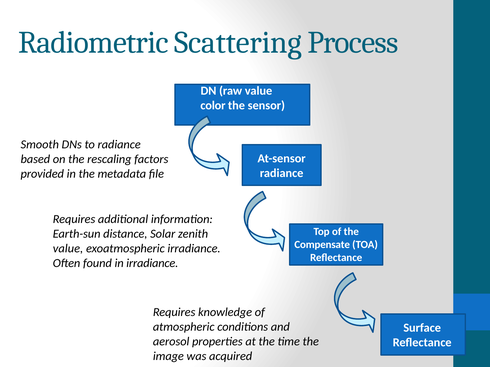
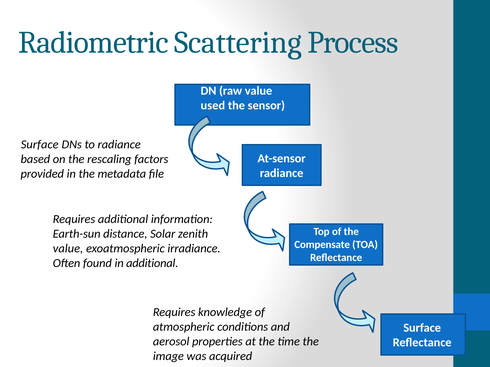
color: color -> used
Smooth at (40, 145): Smooth -> Surface
in irradiance: irradiance -> additional
